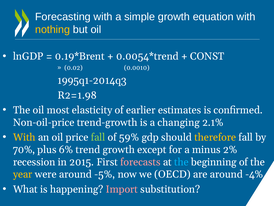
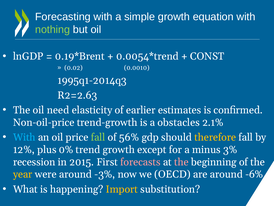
nothing colour: yellow -> light green
R2=1.98: R2=1.98 -> R2=2.63
most: most -> need
changing: changing -> obstacles
With at (24, 137) colour: yellow -> light blue
59%: 59% -> 56%
70%: 70% -> 12%
6%: 6% -> 0%
2%: 2% -> 3%
the at (181, 162) colour: light blue -> pink
-5%: -5% -> -3%
-4%: -4% -> -6%
Import colour: pink -> yellow
